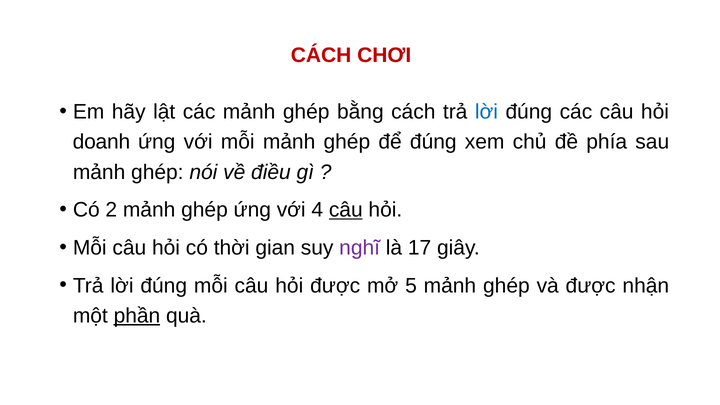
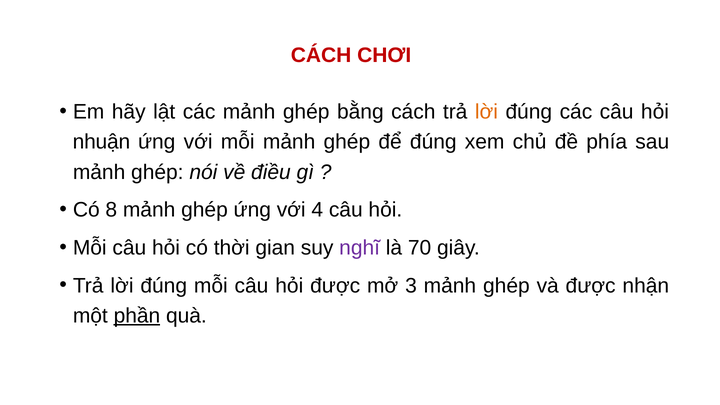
lời at (486, 112) colour: blue -> orange
doanh: doanh -> nhuận
2: 2 -> 8
câu at (346, 210) underline: present -> none
17: 17 -> 70
5: 5 -> 3
